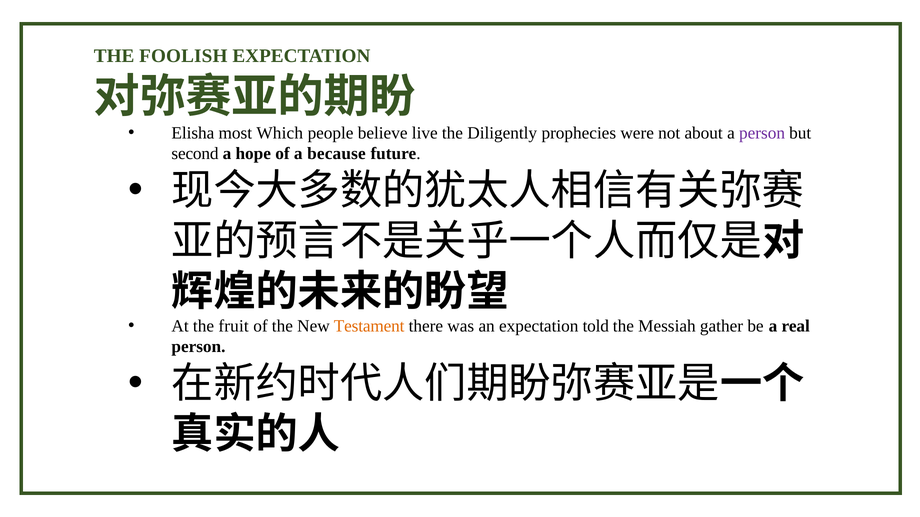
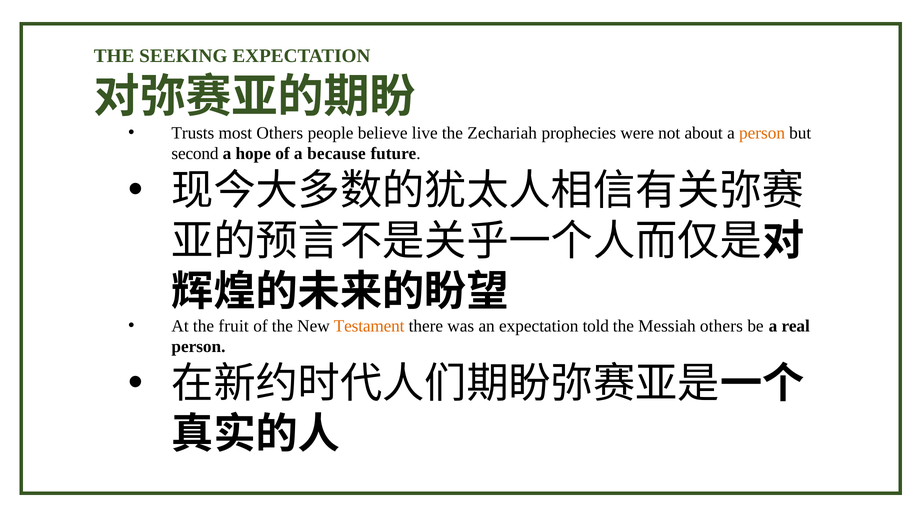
FOOLISH: FOOLISH -> SEEKING
Elisha: Elisha -> Trusts
most Which: Which -> Others
Diligently: Diligently -> Zechariah
person at (762, 133) colour: purple -> orange
Messiah gather: gather -> others
